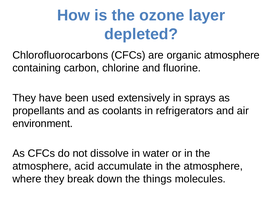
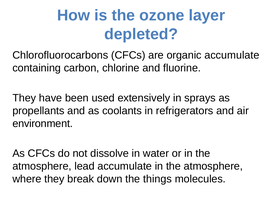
organic atmosphere: atmosphere -> accumulate
acid: acid -> lead
